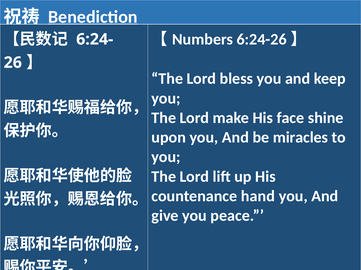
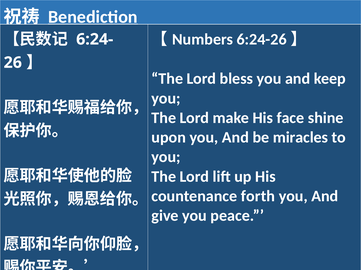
hand: hand -> forth
